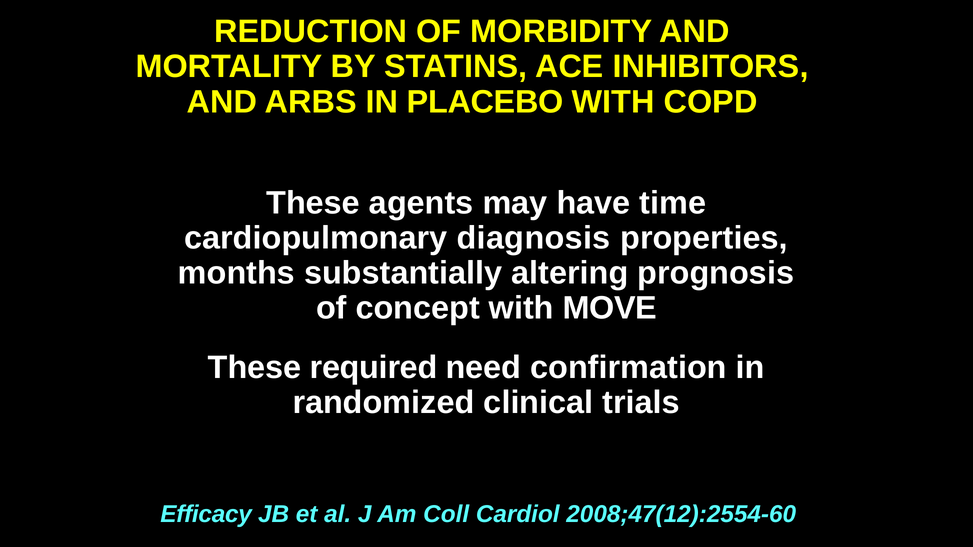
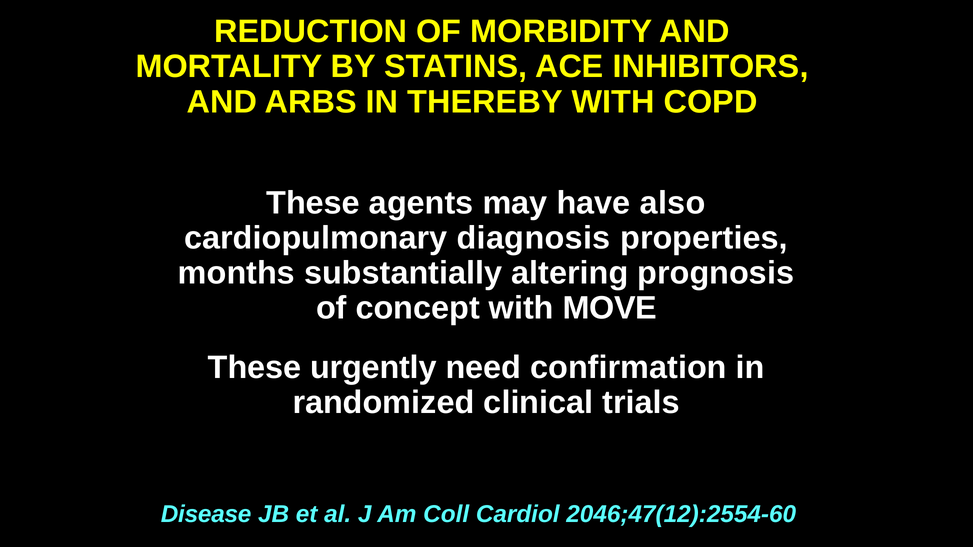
PLACEBO: PLACEBO -> THEREBY
time: time -> also
required: required -> urgently
Efficacy: Efficacy -> Disease
2008;47(12):2554-60: 2008;47(12):2554-60 -> 2046;47(12):2554-60
